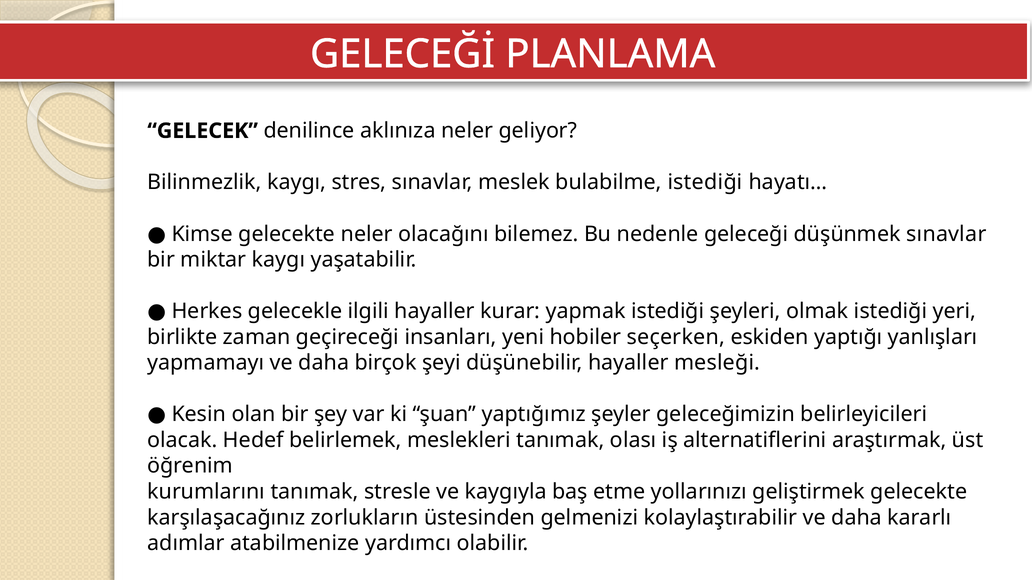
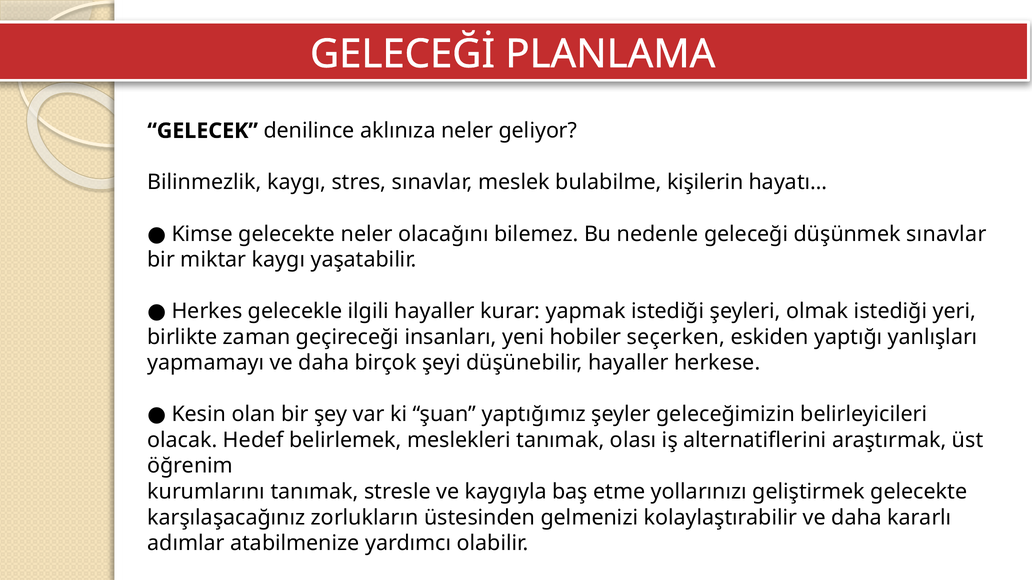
bulabilme istediği: istediği -> kişilerin
mesleği: mesleği -> herkese
